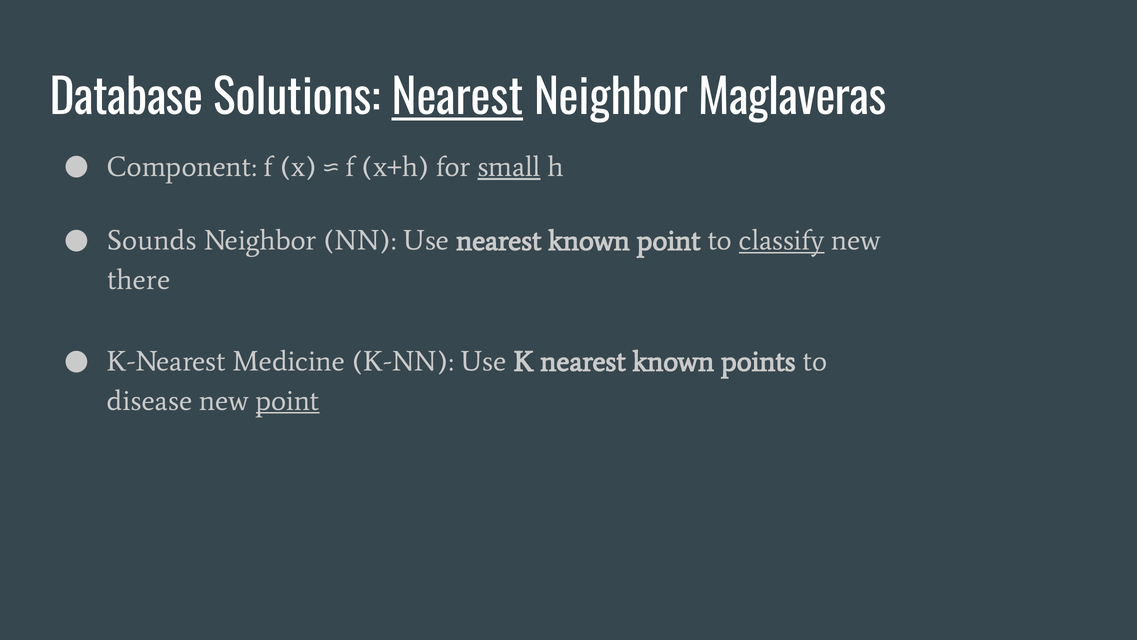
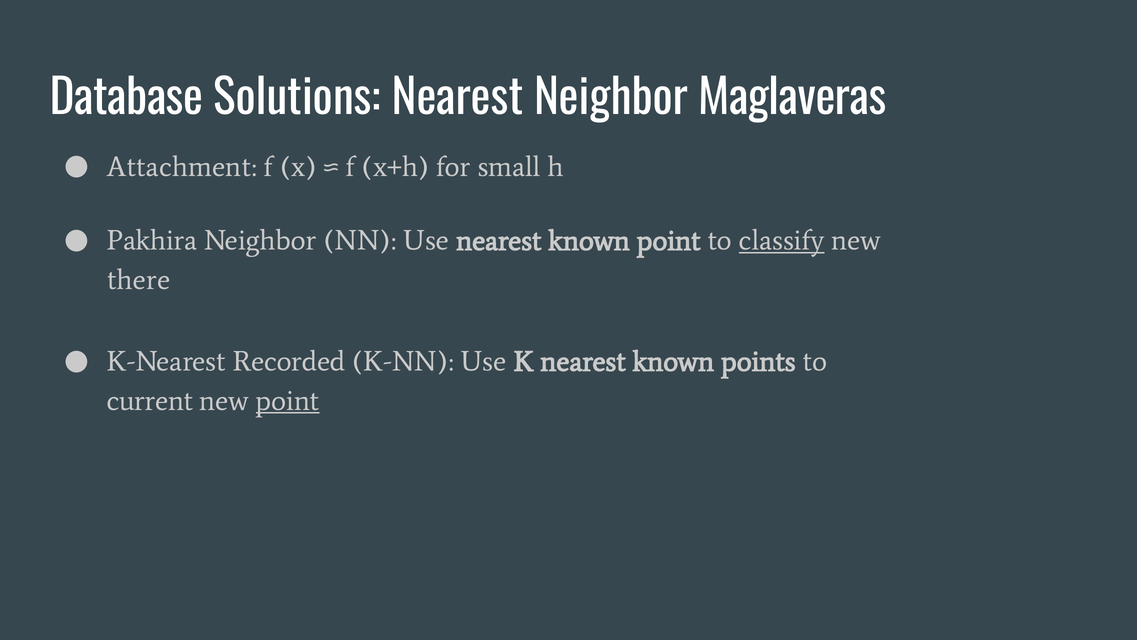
Nearest at (457, 98) underline: present -> none
Component: Component -> Attachment
small underline: present -> none
Sounds: Sounds -> Pakhira
Medicine: Medicine -> Recorded
disease: disease -> current
